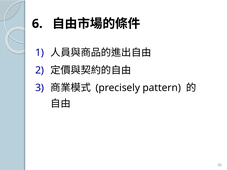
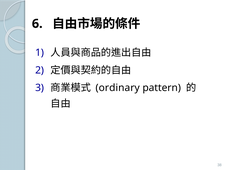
precisely: precisely -> ordinary
